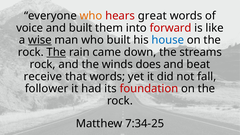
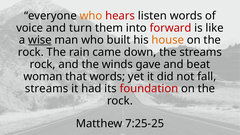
great: great -> listen
and built: built -> turn
house colour: blue -> orange
The at (56, 52) underline: present -> none
does: does -> gave
receive: receive -> woman
follower at (47, 89): follower -> streams
7:34-25: 7:34-25 -> 7:25-25
